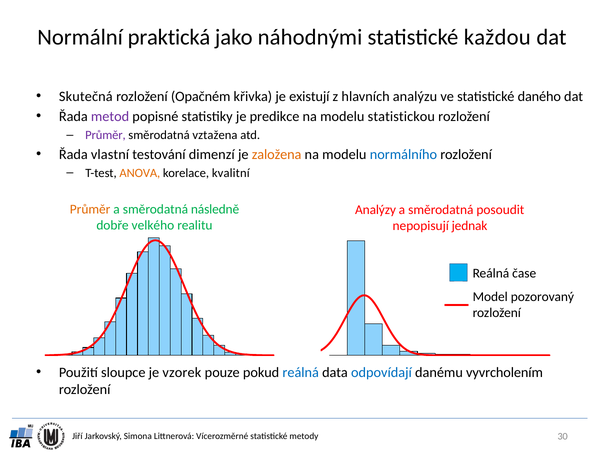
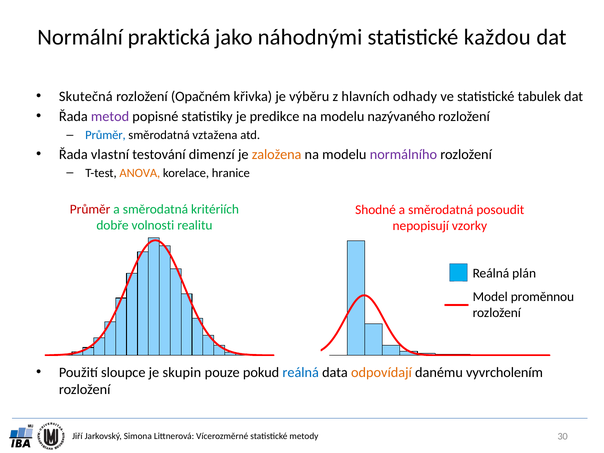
existují: existují -> výběru
analýzu: analýzu -> odhady
daného: daného -> tabulek
statistickou: statistickou -> nazývaného
Průměr at (105, 135) colour: purple -> blue
normálního colour: blue -> purple
kvalitní: kvalitní -> hranice
Průměr at (90, 209) colour: orange -> red
následně: následně -> kritériích
Analýzy: Analýzy -> Shodné
velkého: velkého -> volnosti
jednak: jednak -> vzorky
čase: čase -> plán
pozorovaný: pozorovaný -> proměnnou
vzorek: vzorek -> skupin
odpovídají colour: blue -> orange
